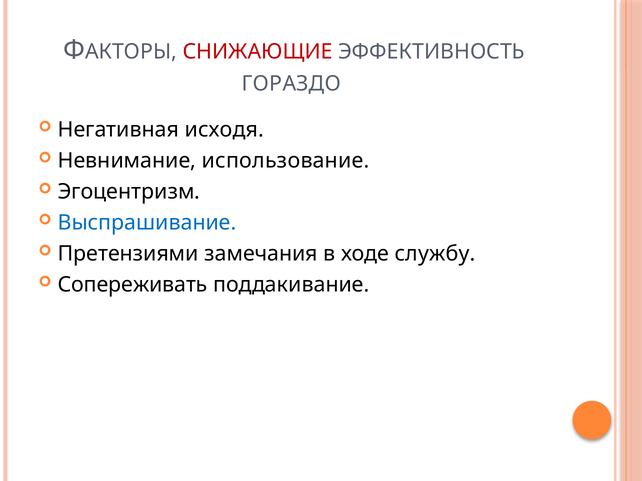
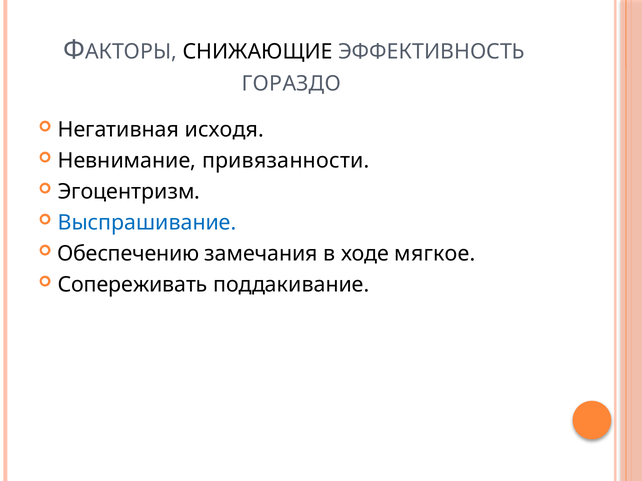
СНИЖАЮЩИЕ colour: red -> black
использование: использование -> привязанности
Претензиями: Претензиями -> Обеспечению
службу: службу -> мягкое
